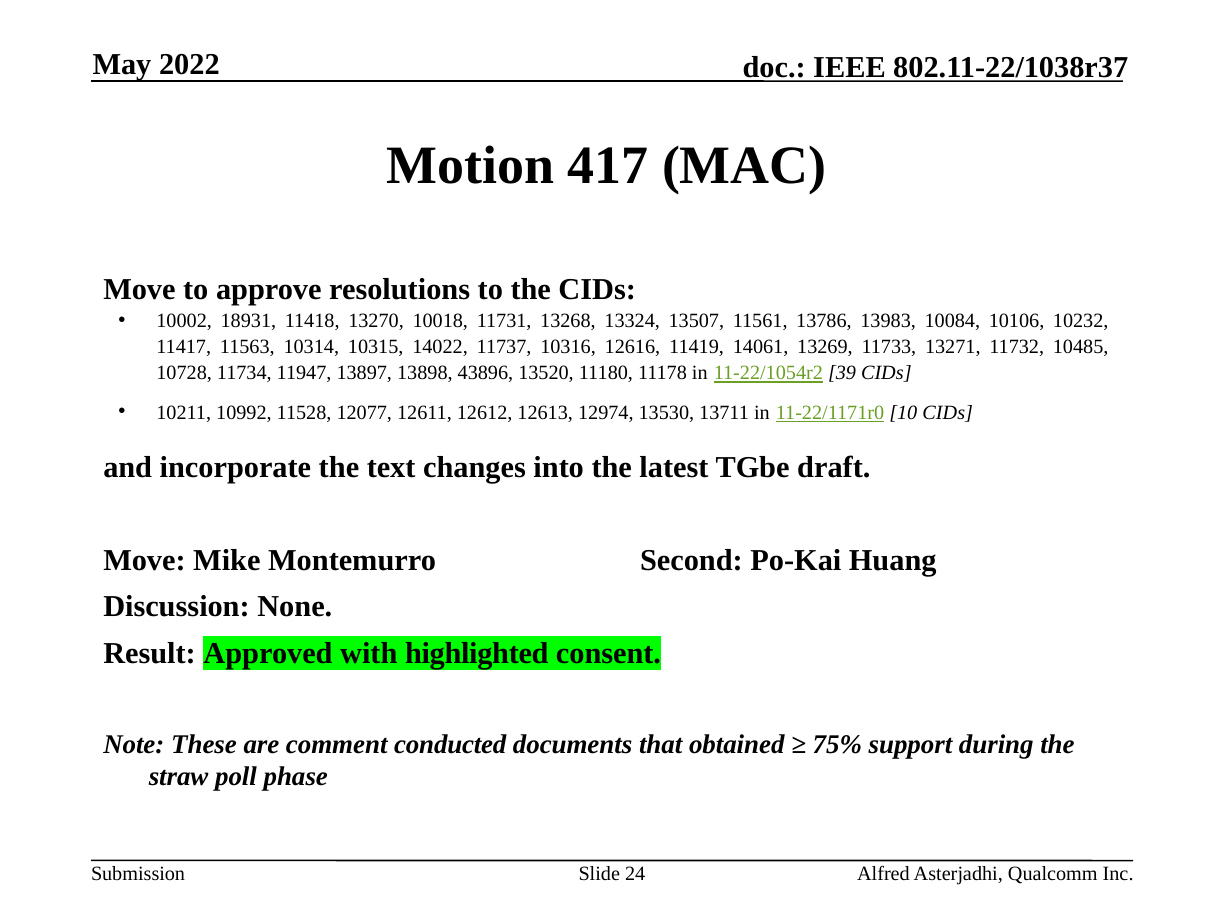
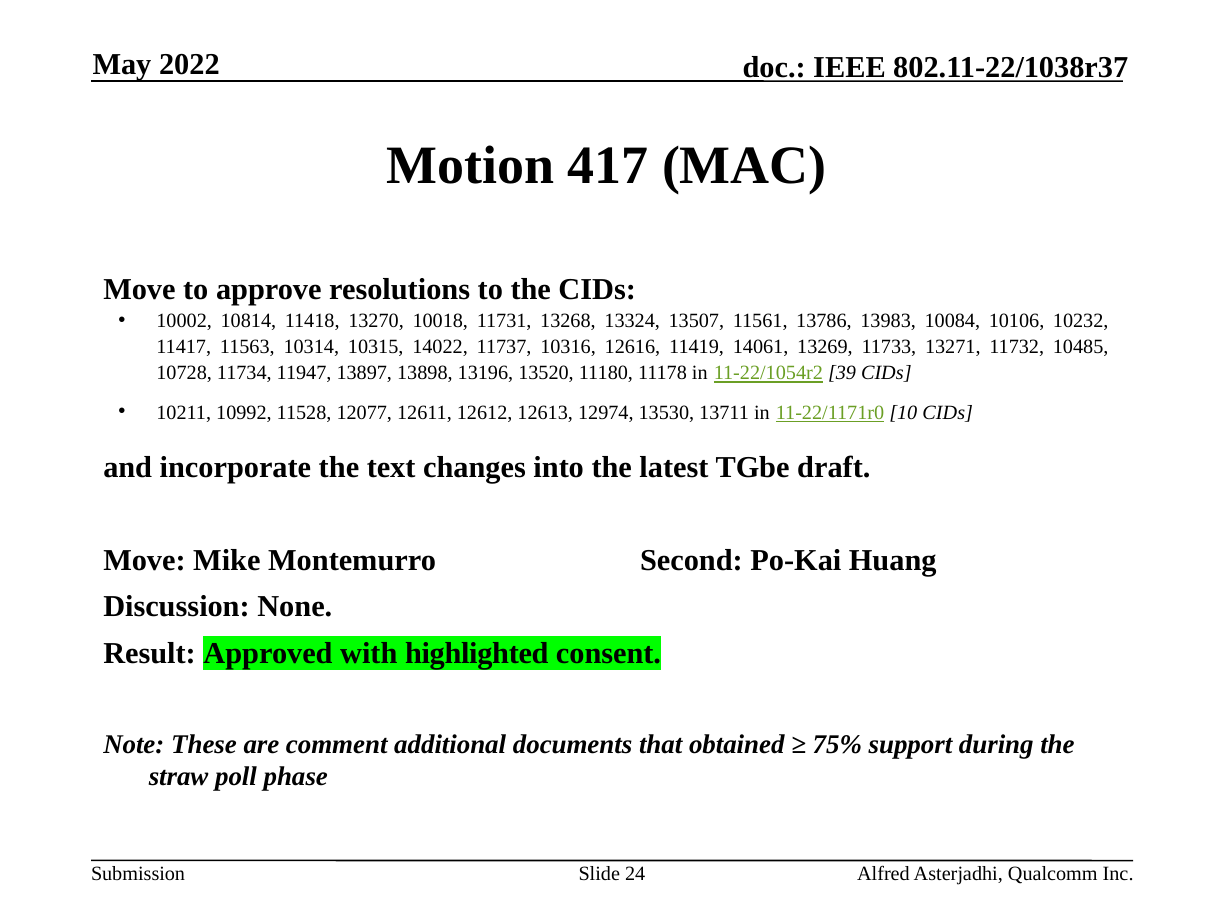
18931: 18931 -> 10814
43896: 43896 -> 13196
conducted: conducted -> additional
